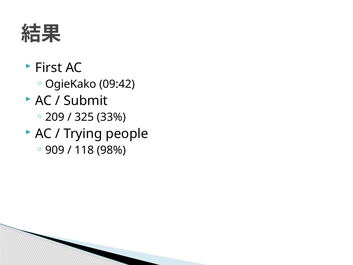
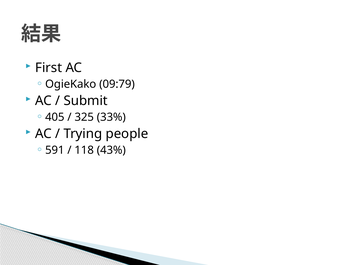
09:42: 09:42 -> 09:79
209: 209 -> 405
909: 909 -> 591
98%: 98% -> 43%
